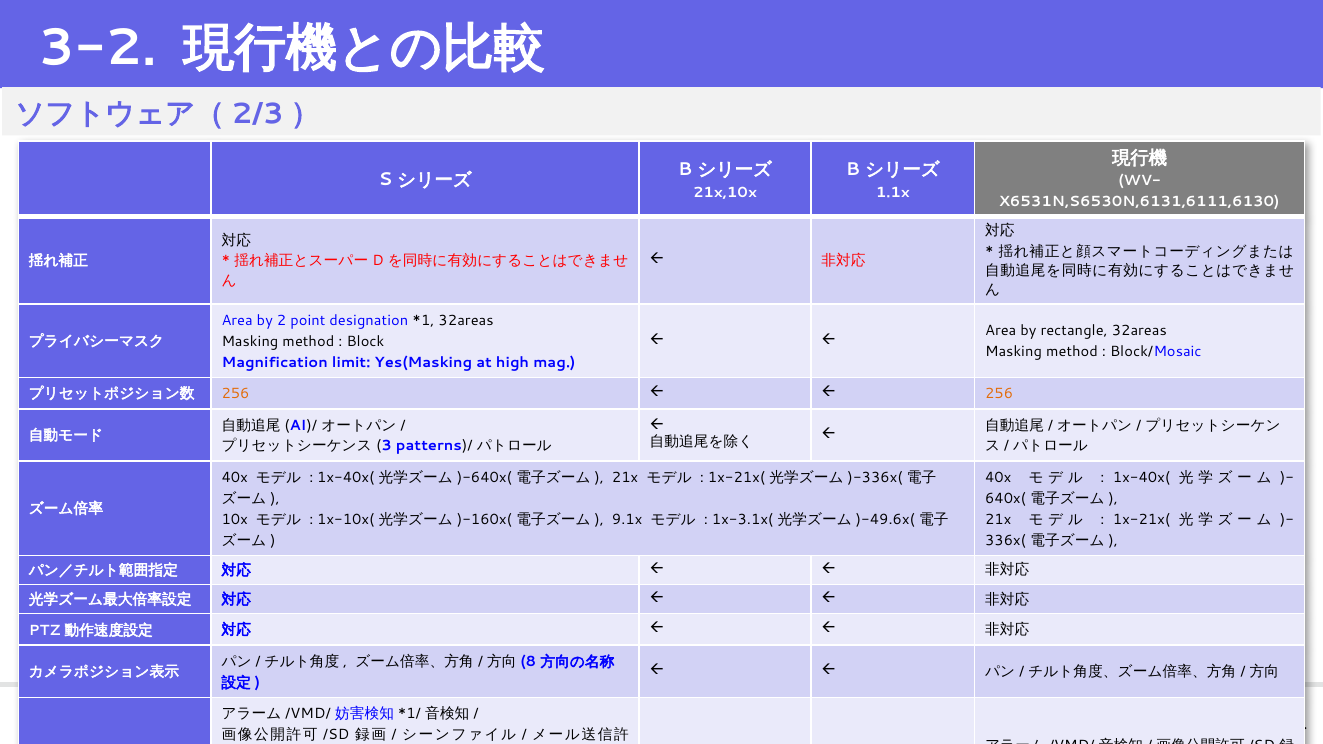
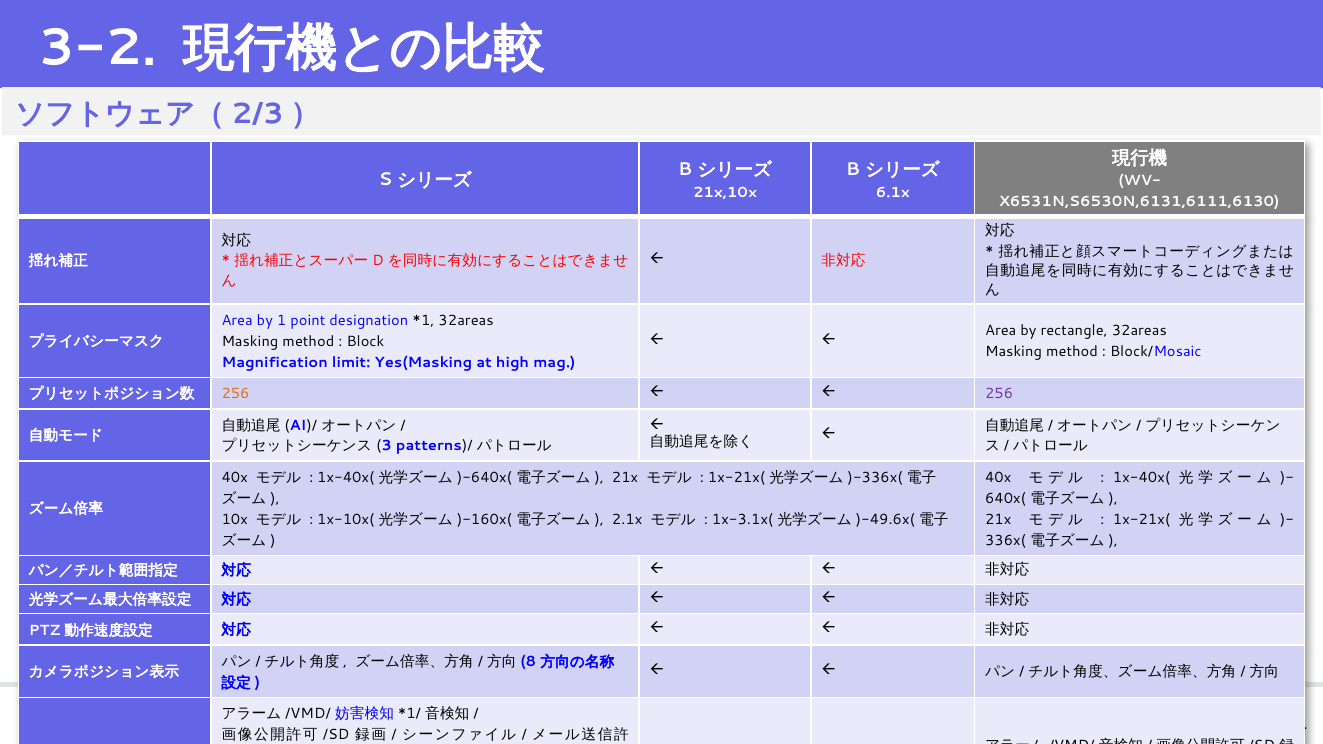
1.1x: 1.1x -> 6.1x
2: 2 -> 1
256 at (999, 394) colour: orange -> purple
9.1x: 9.1x -> 2.1x
